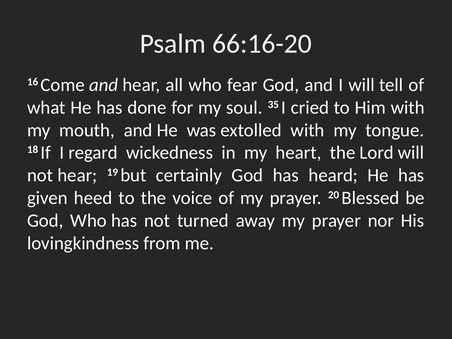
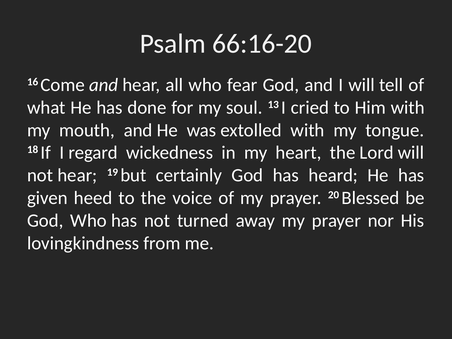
35: 35 -> 13
